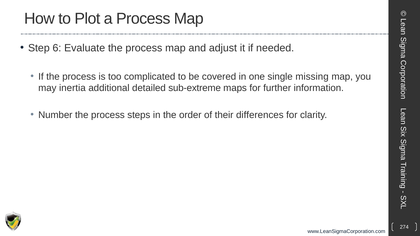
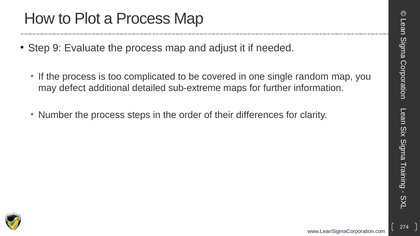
6: 6 -> 9
missing: missing -> random
inertia: inertia -> defect
